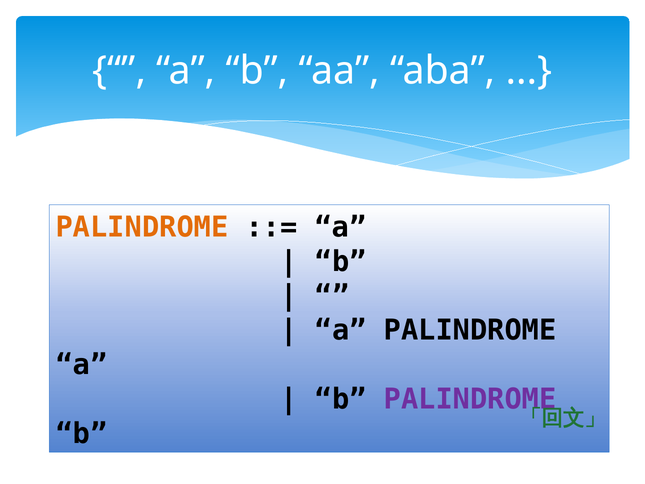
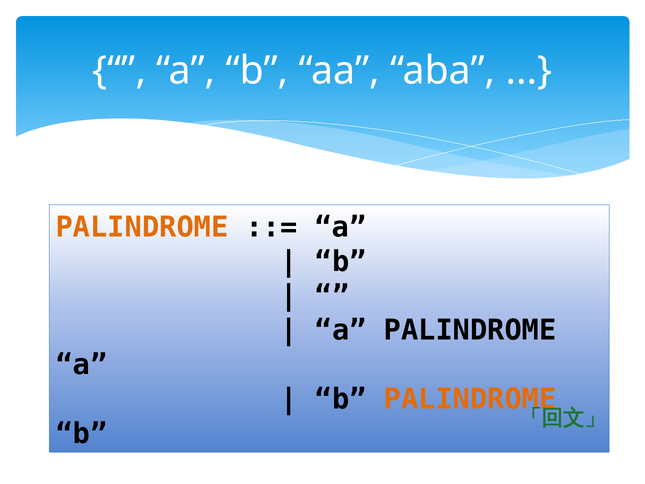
PALINDROME at (470, 399) colour: purple -> orange
